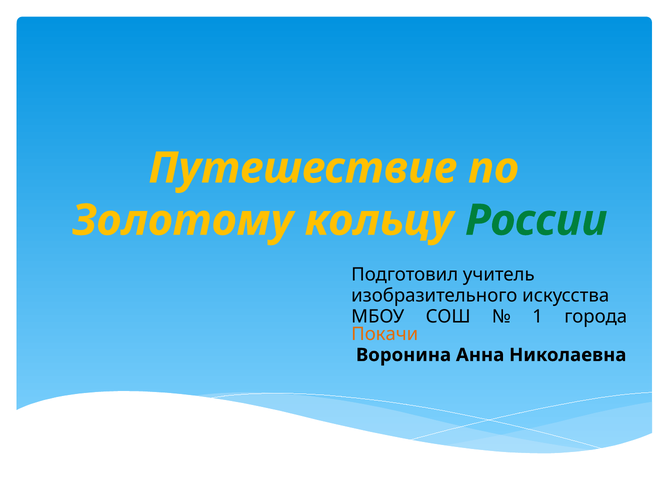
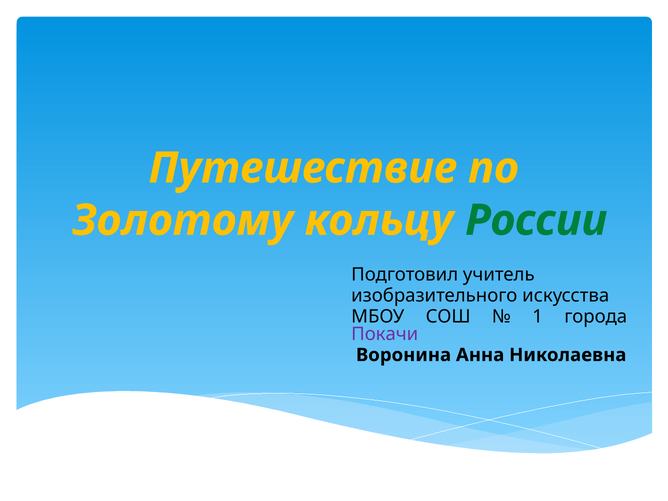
Покачи colour: orange -> purple
